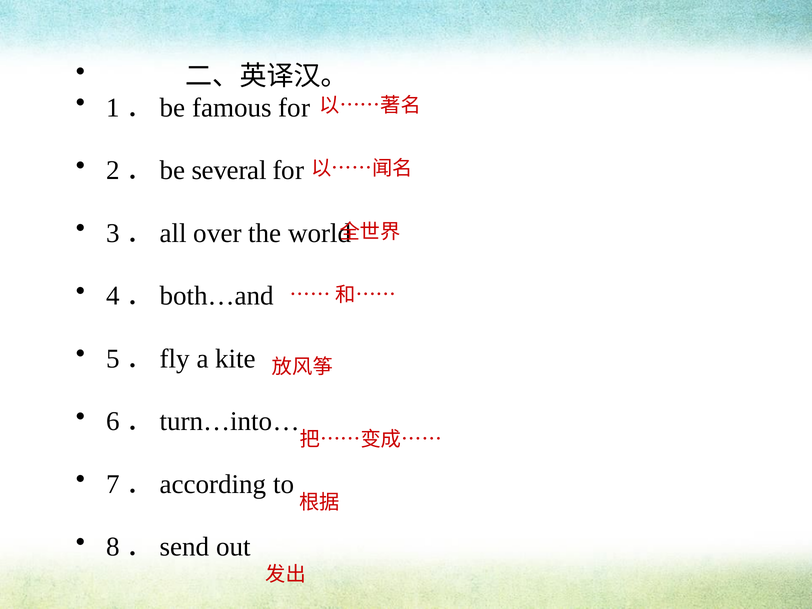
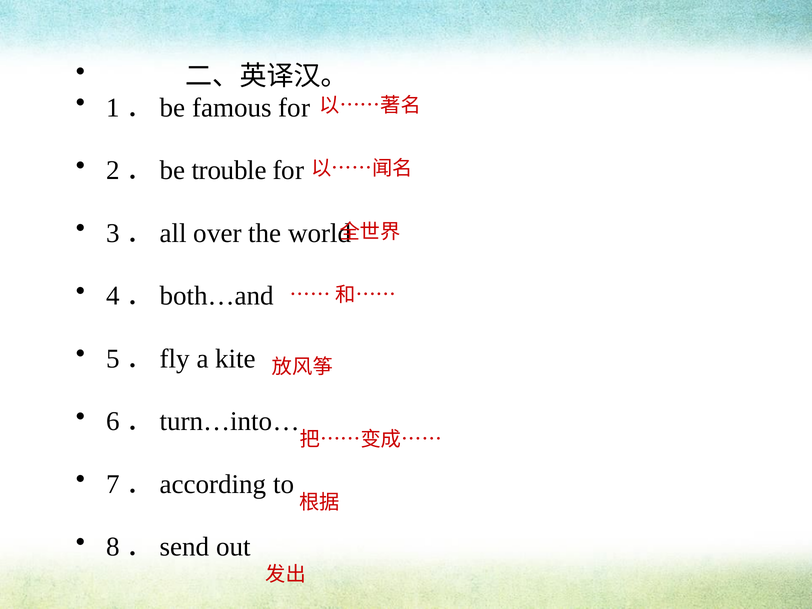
several: several -> trouble
